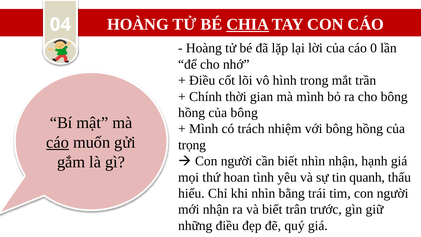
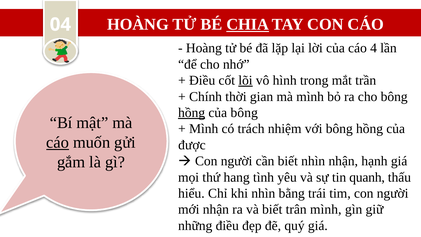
0: 0 -> 4
lõi underline: none -> present
hồng at (192, 113) underline: none -> present
trọng: trọng -> được
hoan: hoan -> hang
trân trước: trước -> mình
